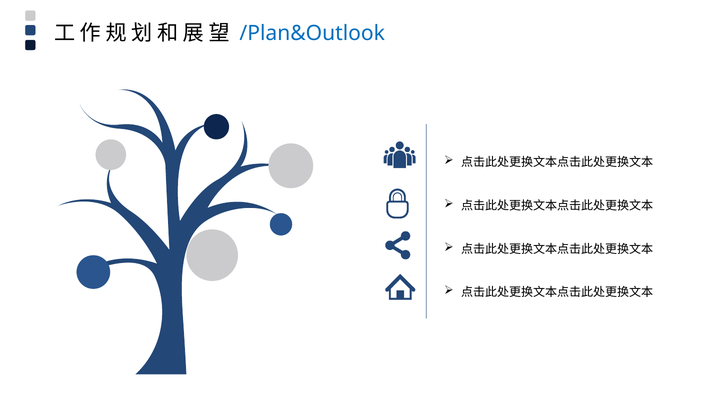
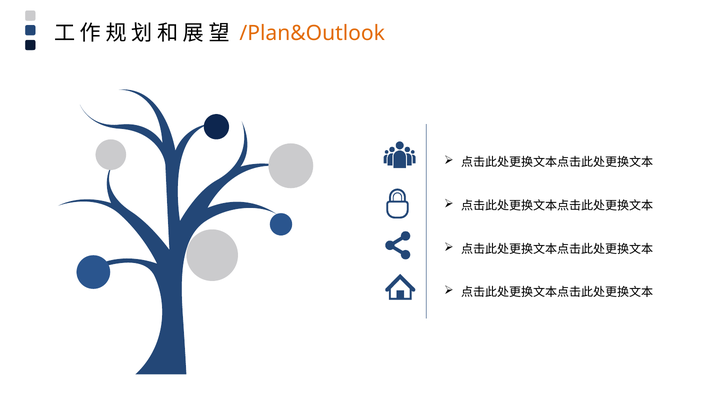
/Plan&Outlook colour: blue -> orange
